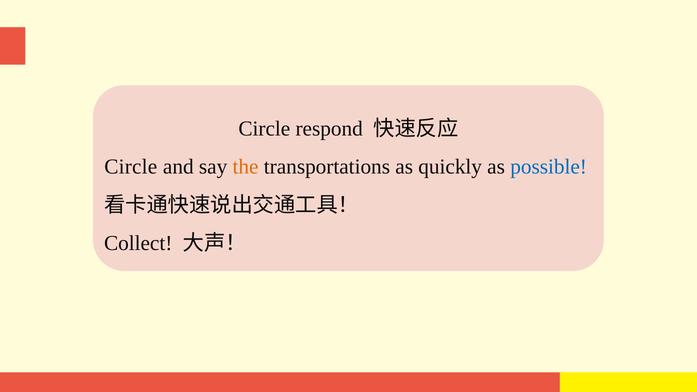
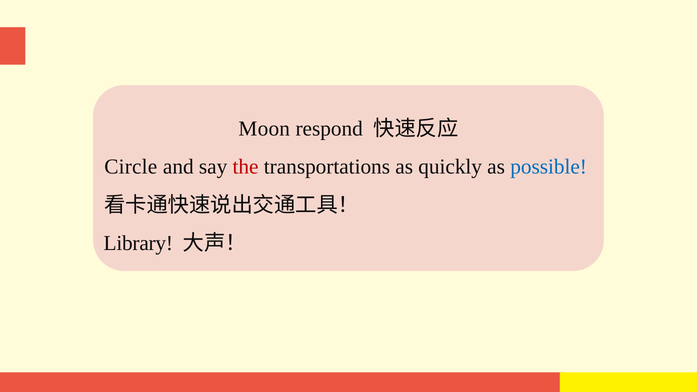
Circle at (264, 129): Circle -> Moon
the colour: orange -> red
Collect: Collect -> Library
